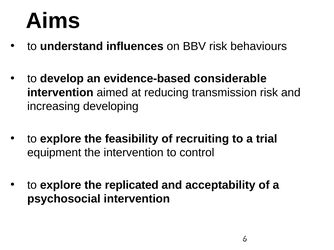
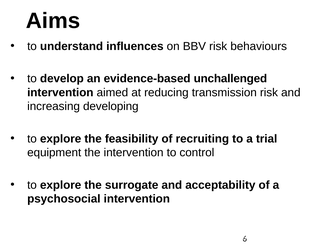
considerable: considerable -> unchallenged
replicated: replicated -> surrogate
